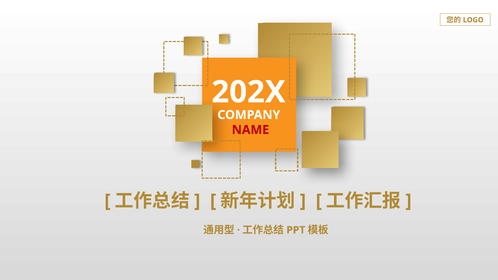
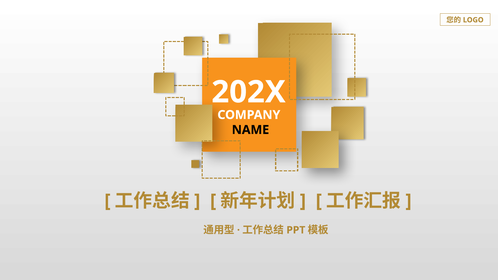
NAME colour: red -> black
